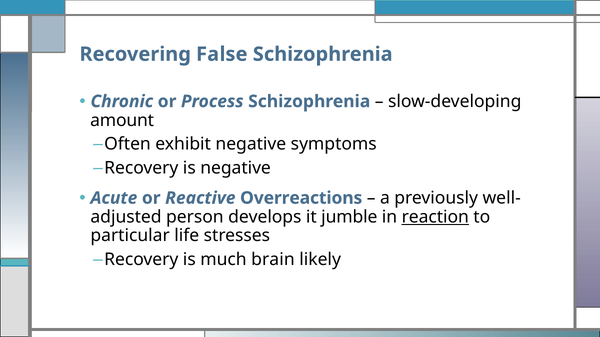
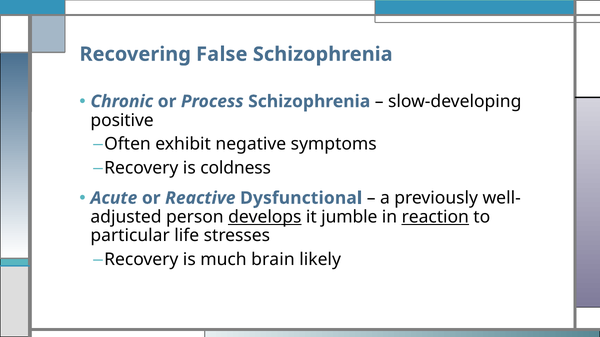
amount: amount -> positive
is negative: negative -> coldness
Overreactions: Overreactions -> Dysfunctional
develops underline: none -> present
